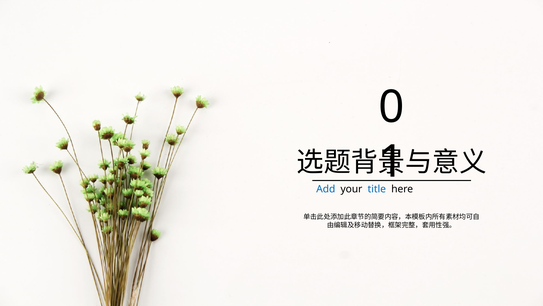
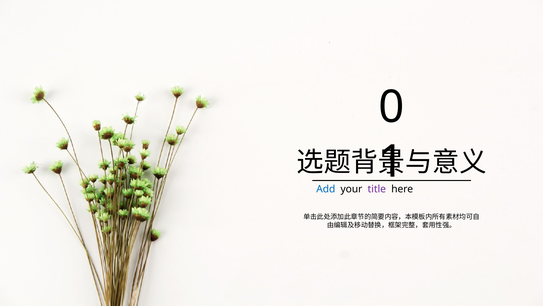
title colour: blue -> purple
